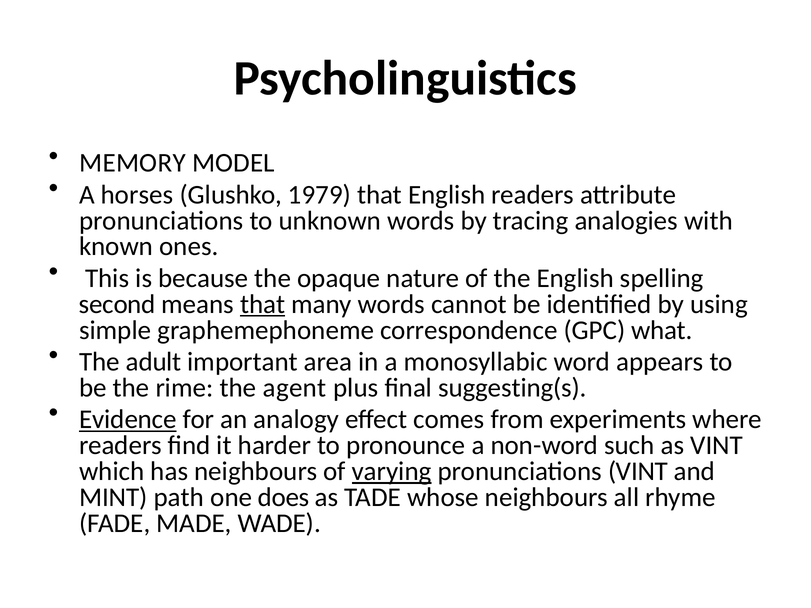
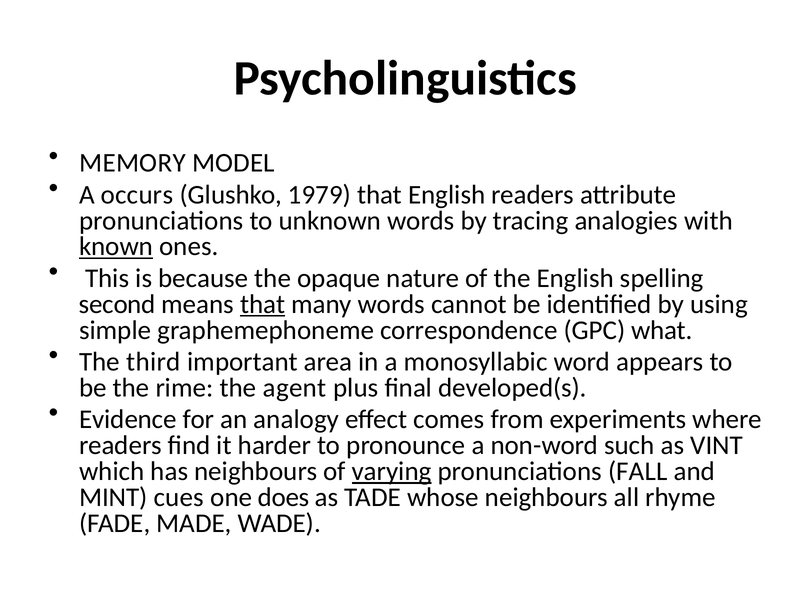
horses: horses -> occurs
known underline: none -> present
adult: adult -> third
suggesting(s: suggesting(s -> developed(s
Evidence underline: present -> none
pronunciations VINT: VINT -> FALL
path: path -> cues
